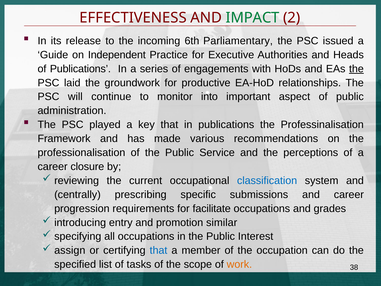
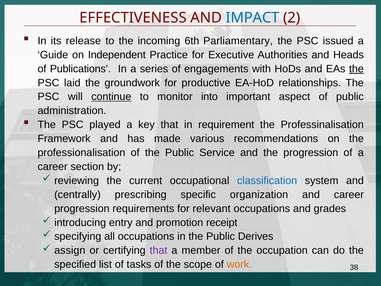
IMPACT colour: green -> blue
continue underline: none -> present
in publications: publications -> requirement
the perceptions: perceptions -> progression
closure: closure -> section
submissions: submissions -> organization
facilitate: facilitate -> relevant
similar: similar -> receipt
Interest: Interest -> Derives
that at (159, 250) colour: blue -> purple
